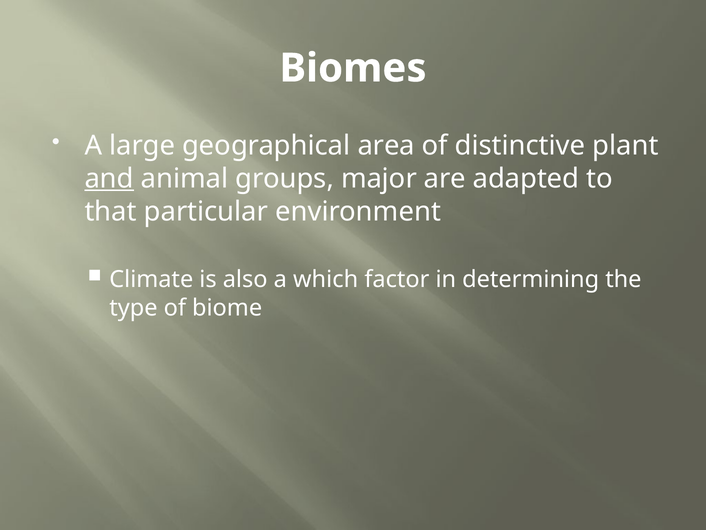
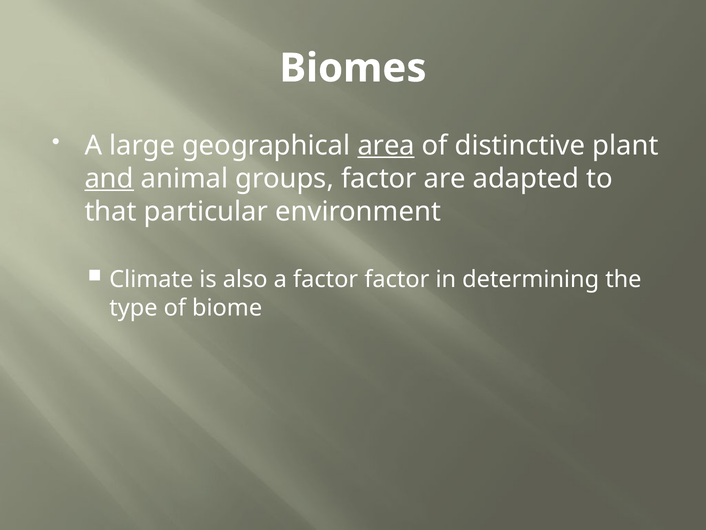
area underline: none -> present
groups major: major -> factor
a which: which -> factor
